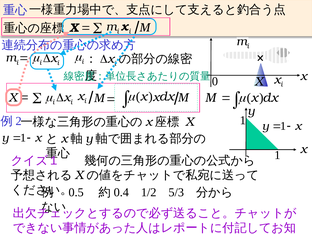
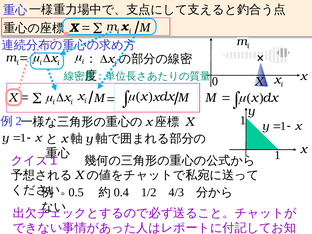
5/3: 5/3 -> 4/3
